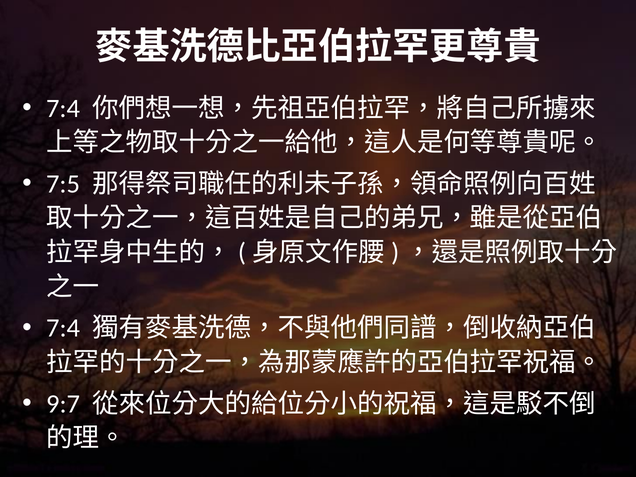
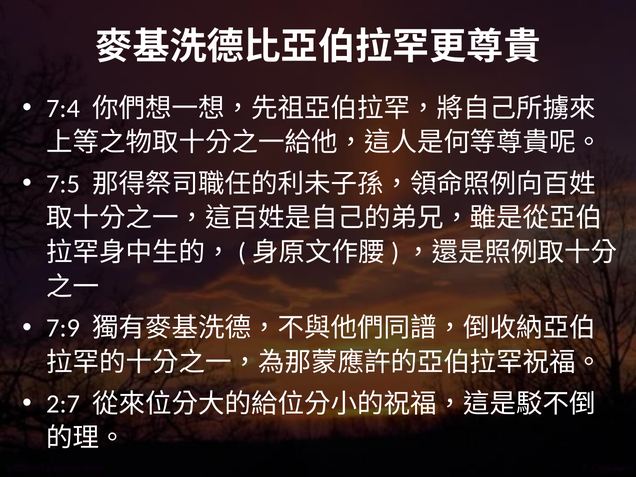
7:4 at (63, 328): 7:4 -> 7:9
9:7: 9:7 -> 2:7
